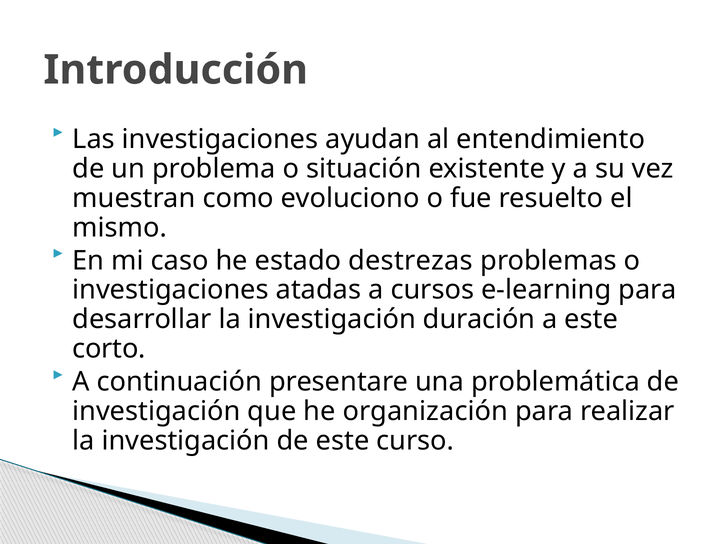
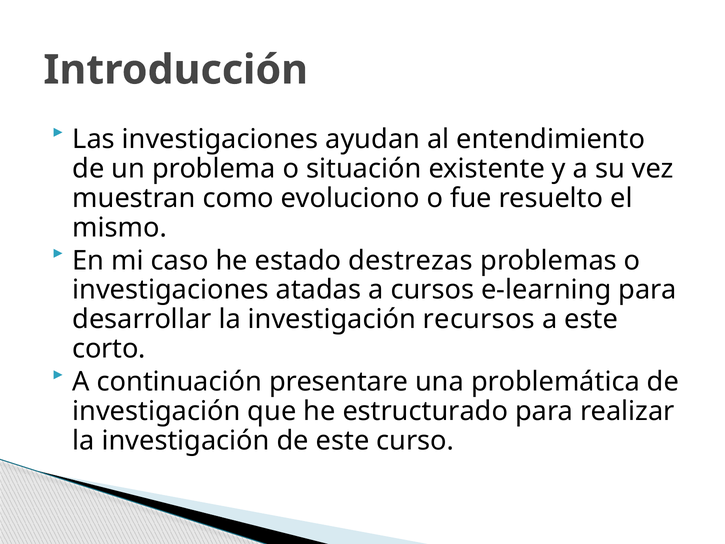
duración: duración -> recursos
organización: organización -> estructurado
